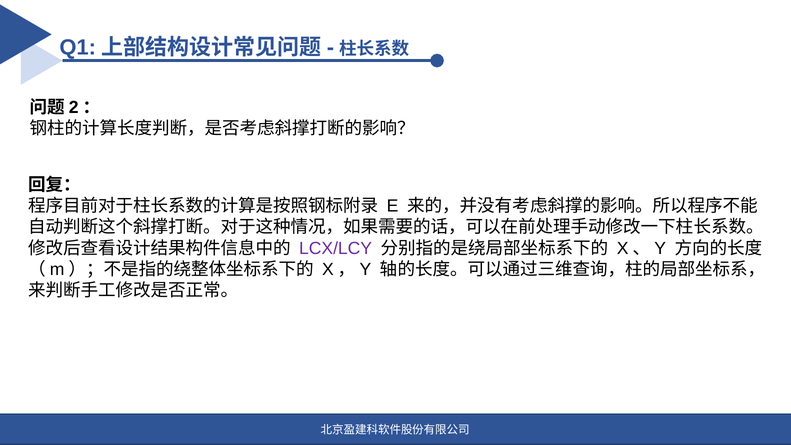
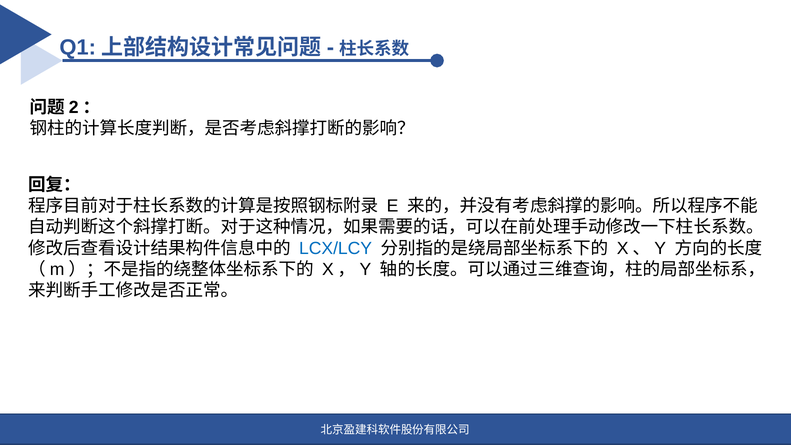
LCX/LCY colour: purple -> blue
